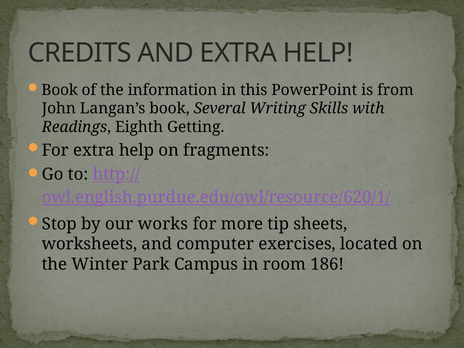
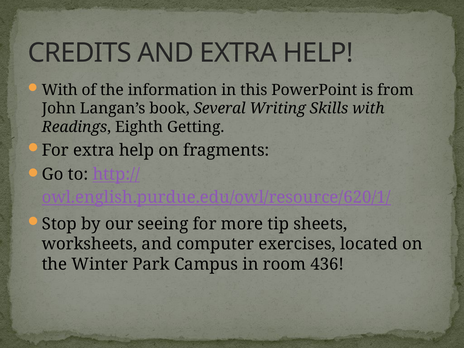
Book at (60, 90): Book -> With
works: works -> seeing
186: 186 -> 436
